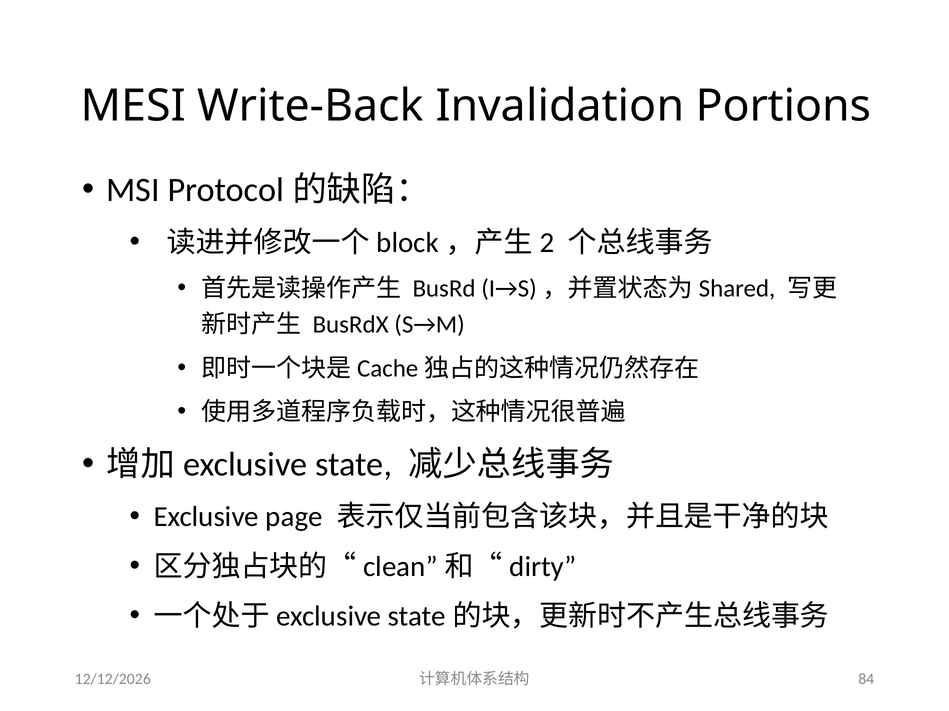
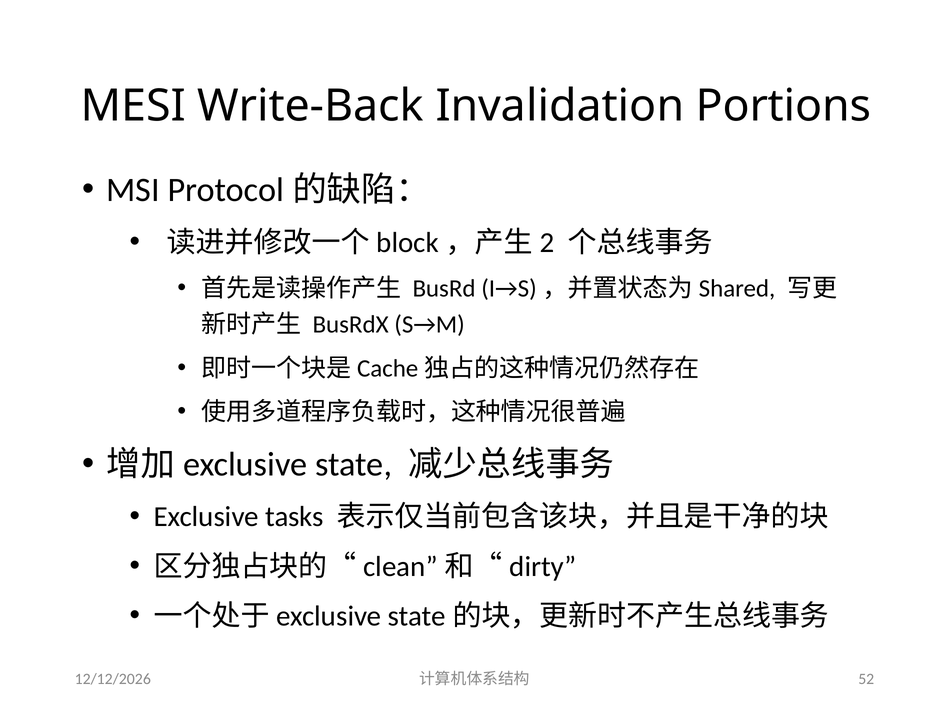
page: page -> tasks
84: 84 -> 52
